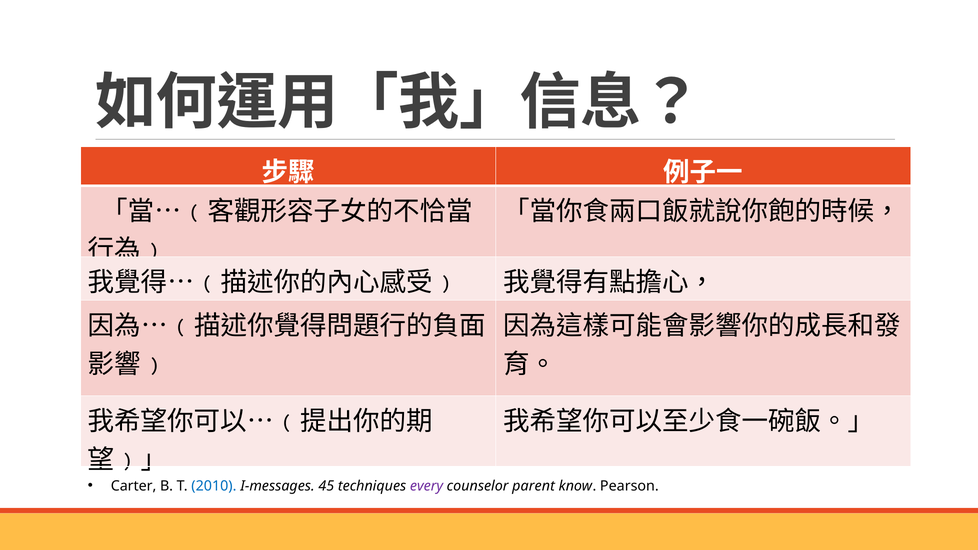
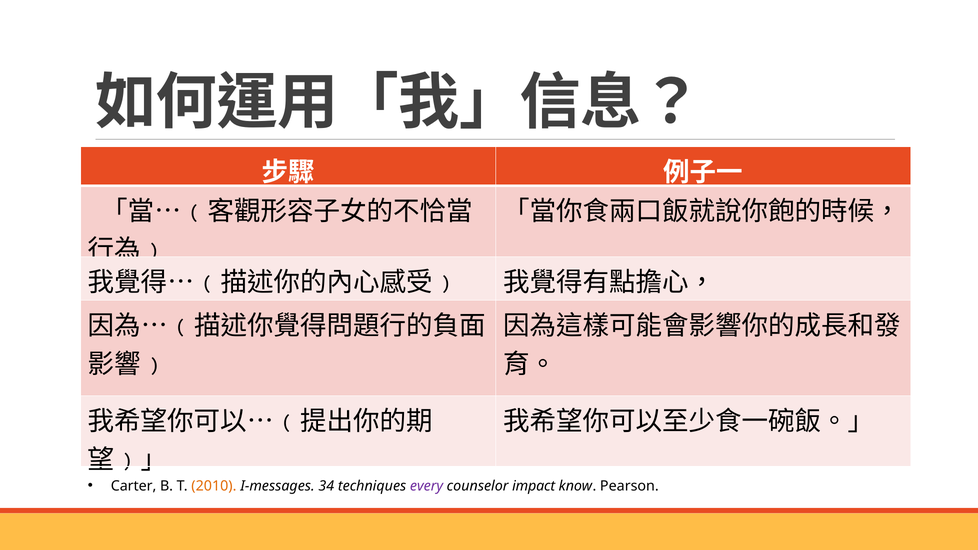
2010 colour: blue -> orange
45: 45 -> 34
parent: parent -> impact
